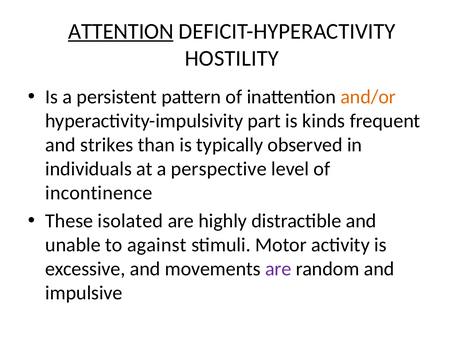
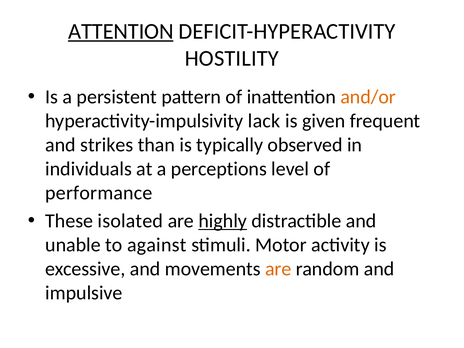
part: part -> lack
kinds: kinds -> given
perspective: perspective -> perceptions
incontinence: incontinence -> performance
highly underline: none -> present
are at (278, 269) colour: purple -> orange
